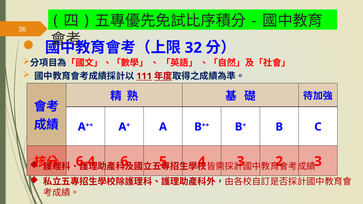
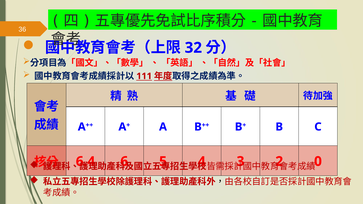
3 at (318, 162): 3 -> 0
